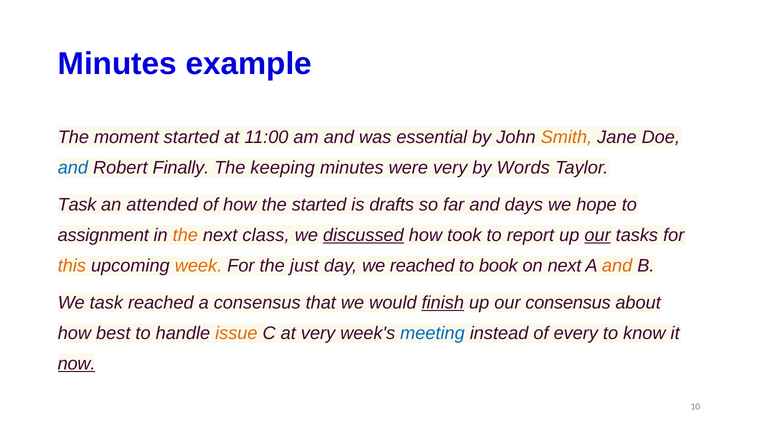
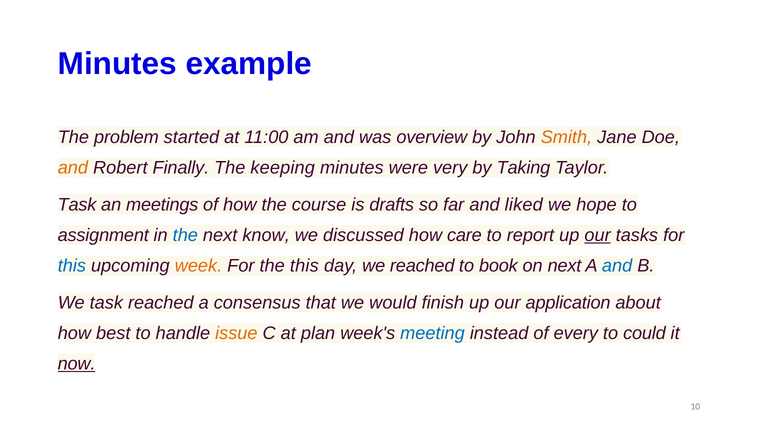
moment: moment -> problem
essential: essential -> overview
and at (73, 168) colour: blue -> orange
Words: Words -> Taking
attended: attended -> meetings
the started: started -> course
days: days -> liked
the at (185, 235) colour: orange -> blue
class: class -> know
discussed underline: present -> none
took: took -> care
this at (72, 266) colour: orange -> blue
the just: just -> this
and at (617, 266) colour: orange -> blue
finish underline: present -> none
our consensus: consensus -> application
at very: very -> plan
know: know -> could
